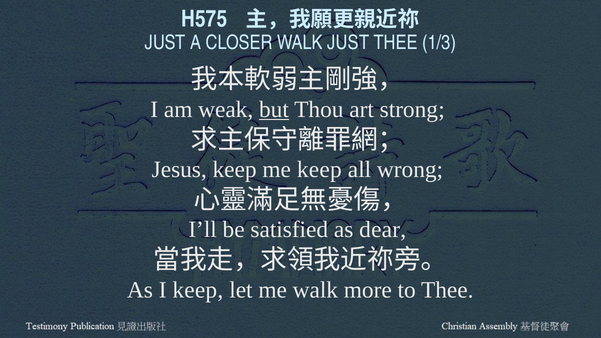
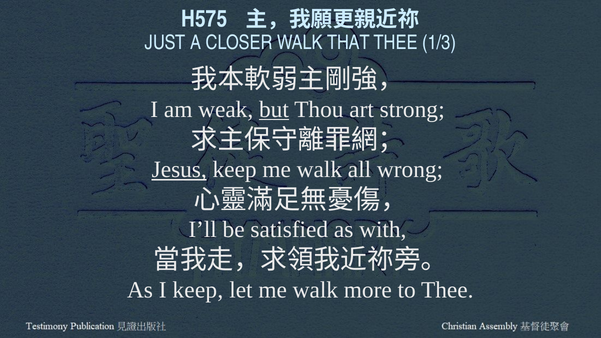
WALK JUST: JUST -> THAT
Jesus underline: none -> present
keep me keep: keep -> walk
dear: dear -> with
